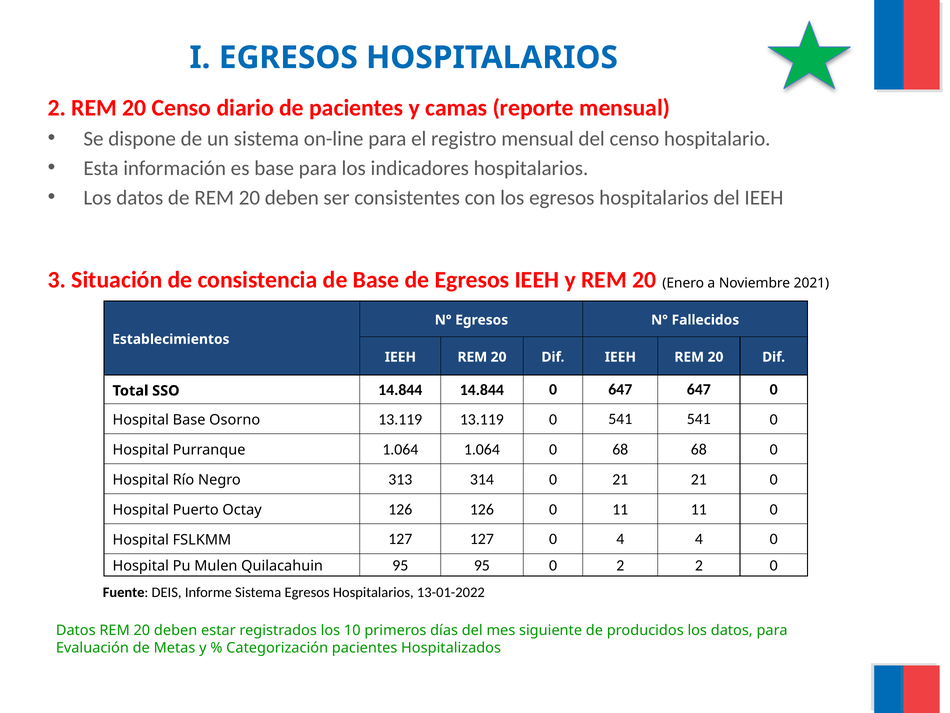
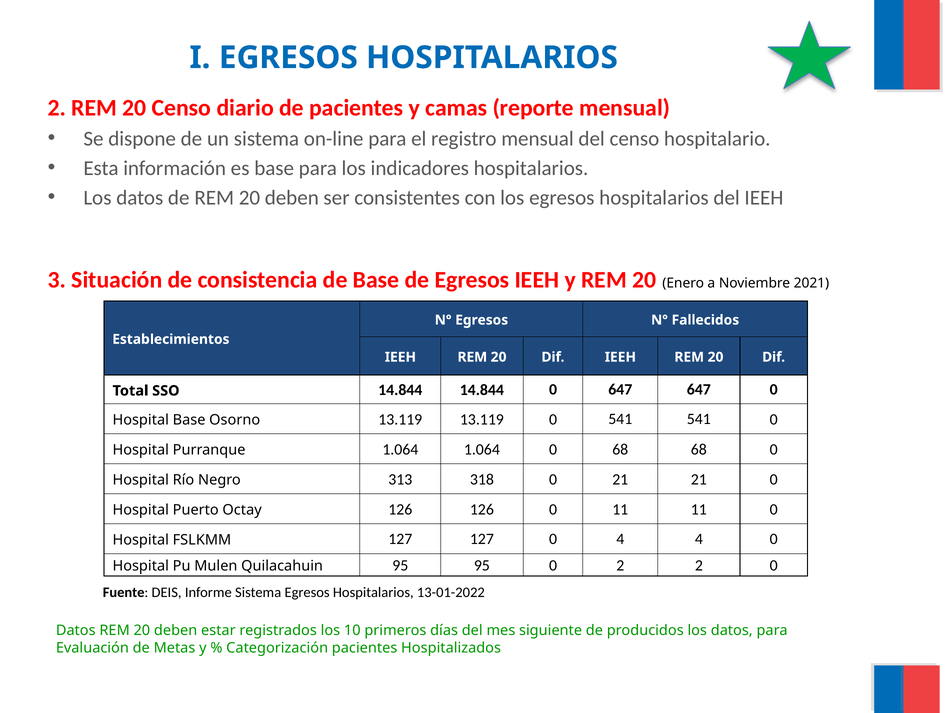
314: 314 -> 318
